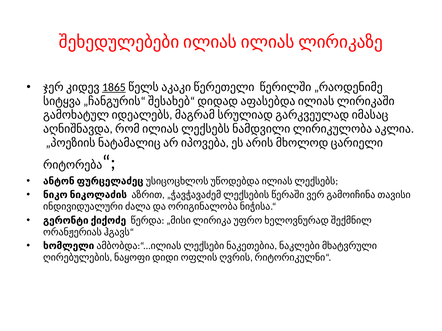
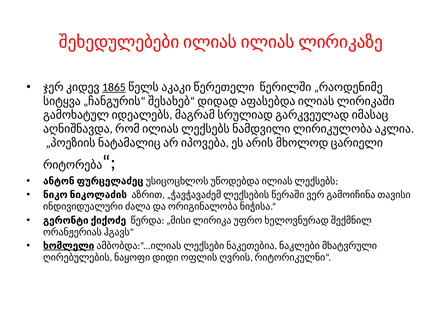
ხომლელი underline: none -> present
